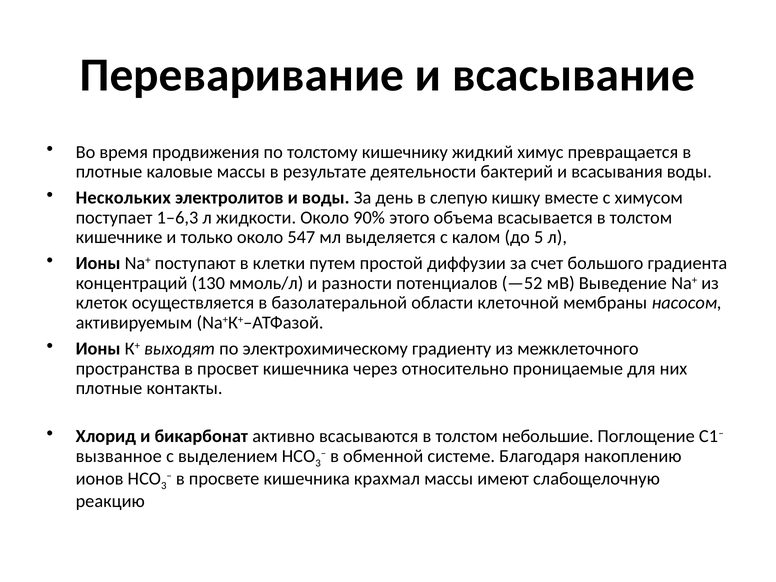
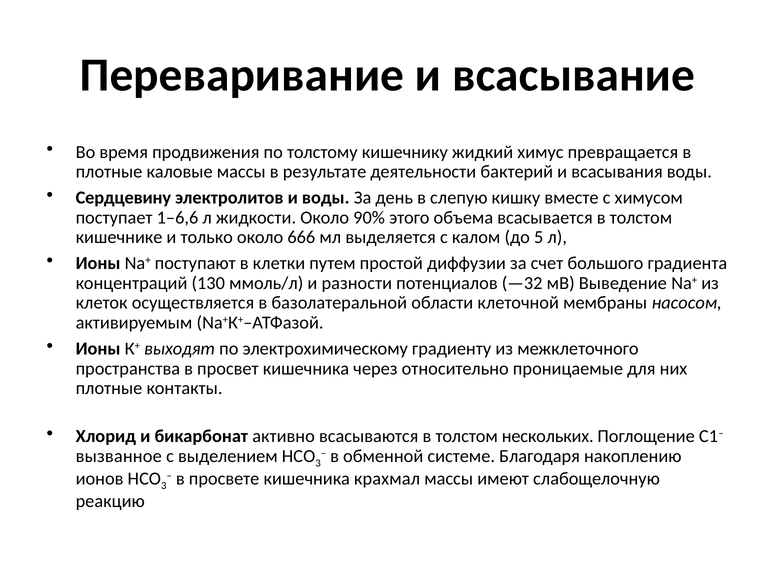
Нескольких: Нескольких -> Сердцевину
1–6,3: 1–6,3 -> 1–6,6
547: 547 -> 666
—52: —52 -> —32
небольшие: небольшие -> нескольких
